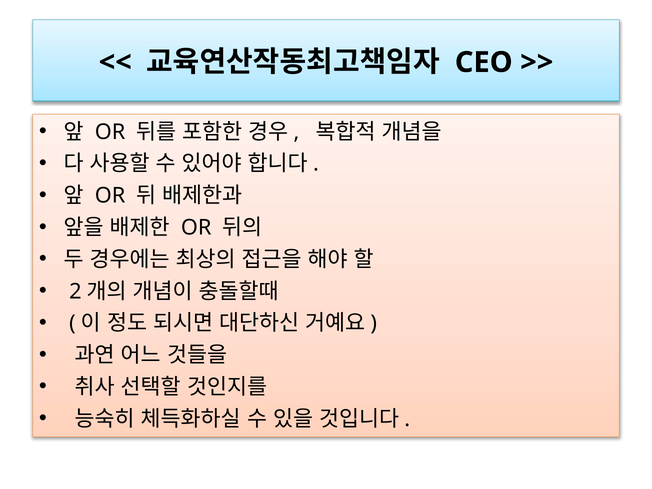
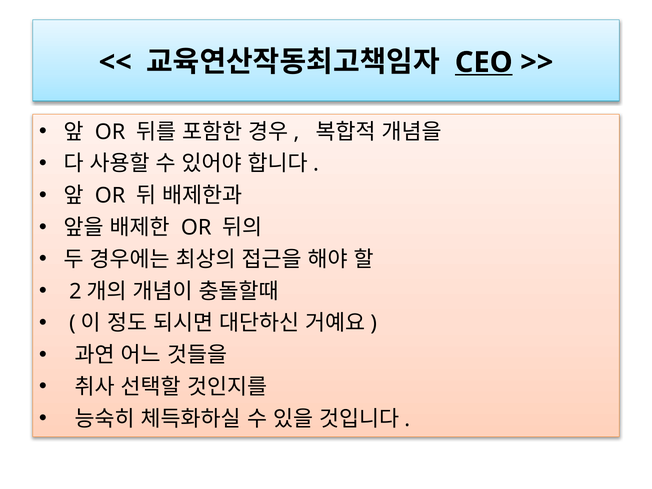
CEO underline: none -> present
